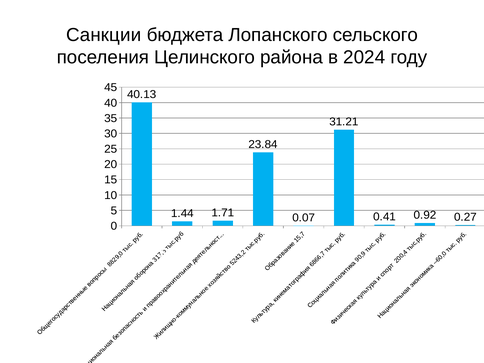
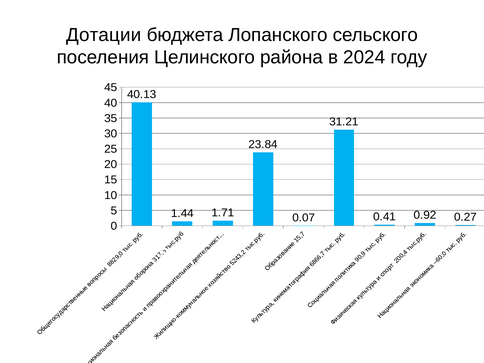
Санкции: Санкции -> Дотации
